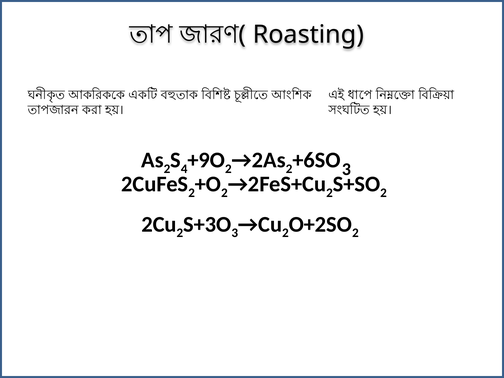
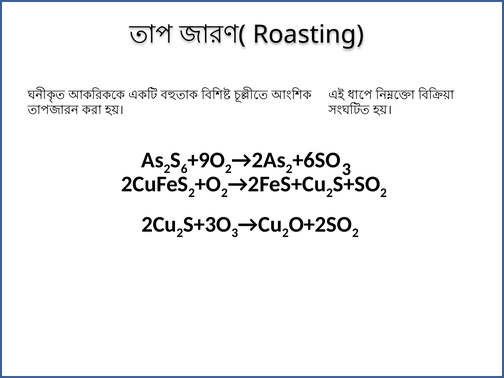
4: 4 -> 6
